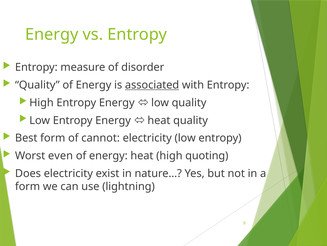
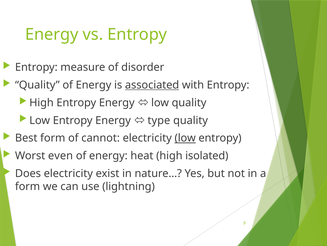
heat at (159, 120): heat -> type
low at (185, 138) underline: none -> present
quoting: quoting -> isolated
